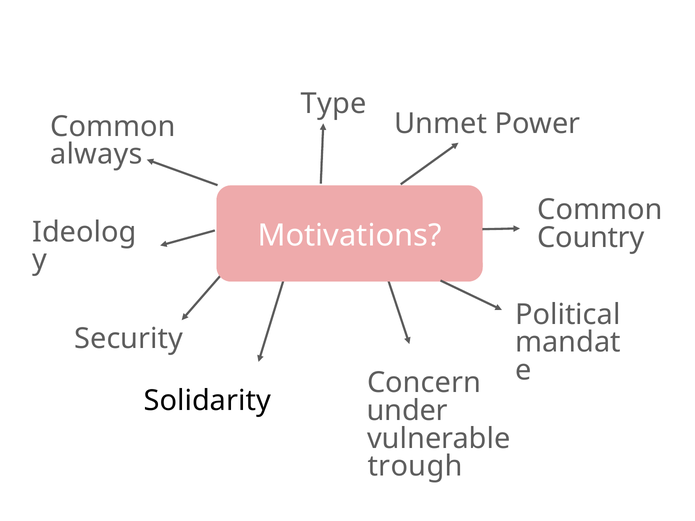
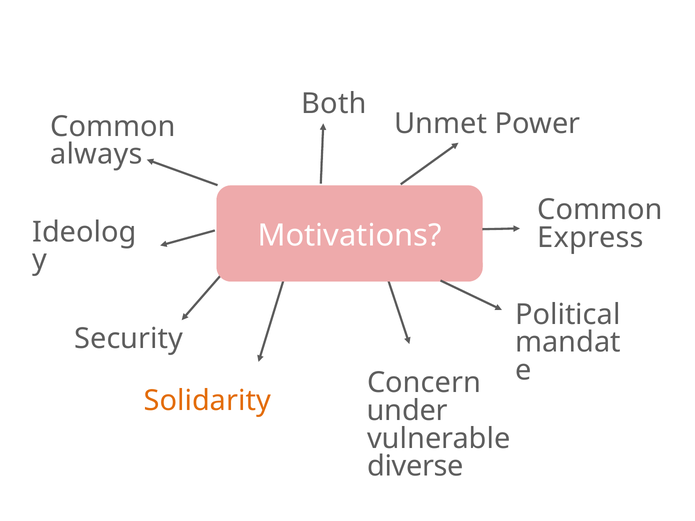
Type: Type -> Both
Country: Country -> Express
Solidarity colour: black -> orange
trough: trough -> diverse
